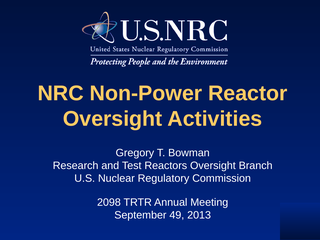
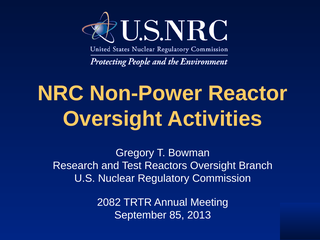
2098: 2098 -> 2082
49: 49 -> 85
